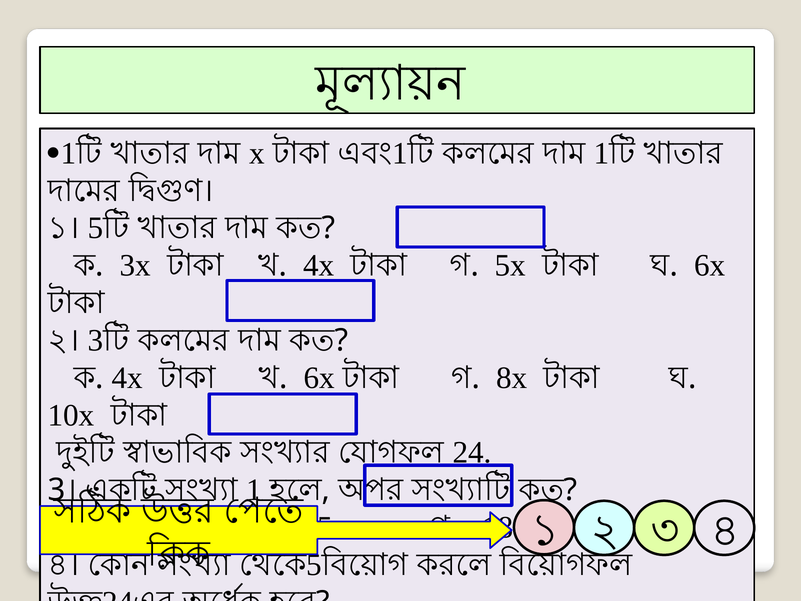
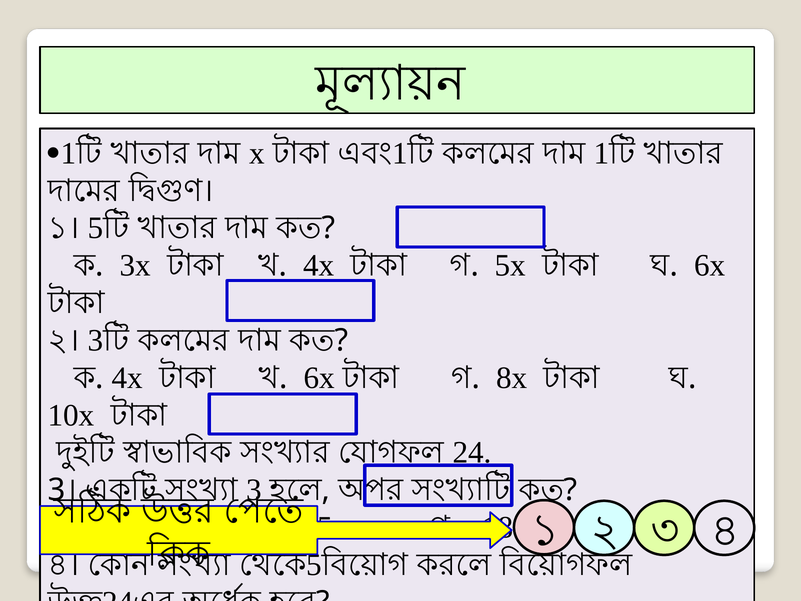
1 at (254, 490): 1 -> 3
